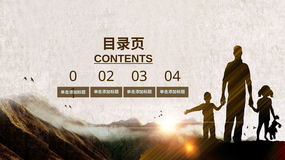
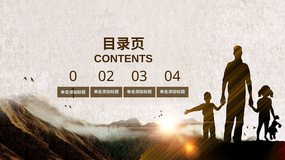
CONTENTS underline: present -> none
